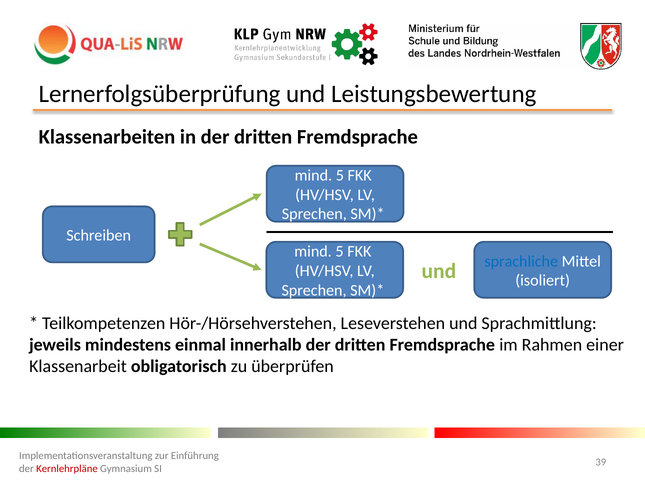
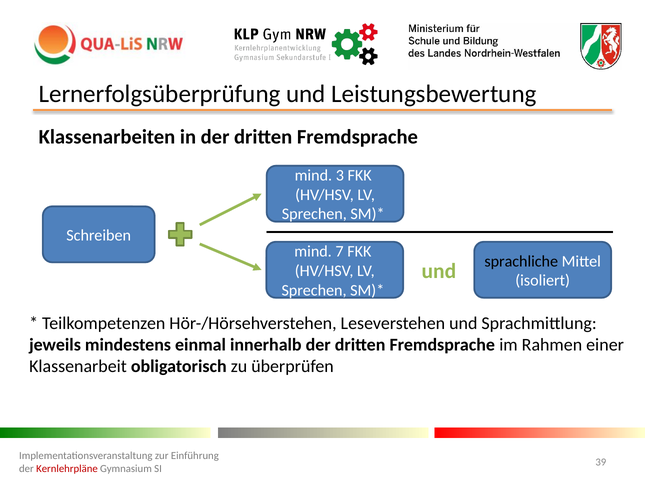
5 at (340, 175): 5 -> 3
5 at (340, 251): 5 -> 7
sprachliche colour: blue -> black
